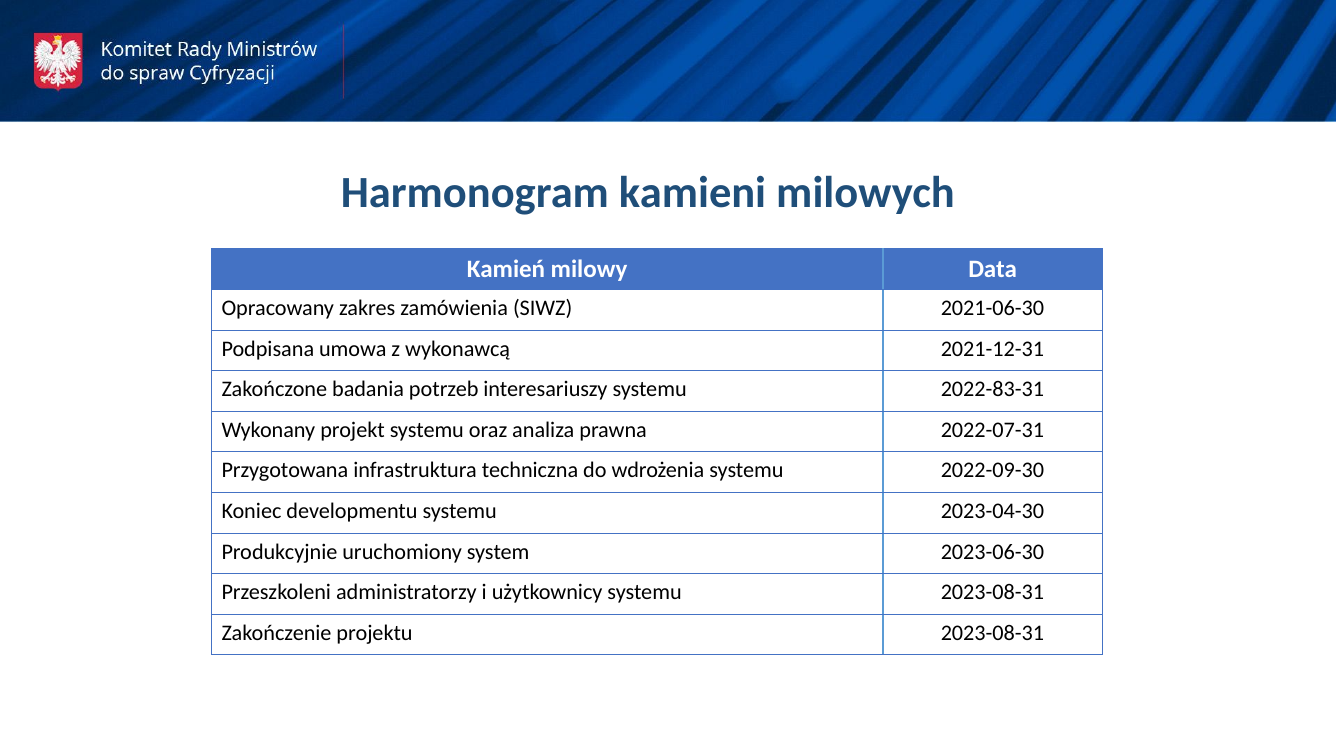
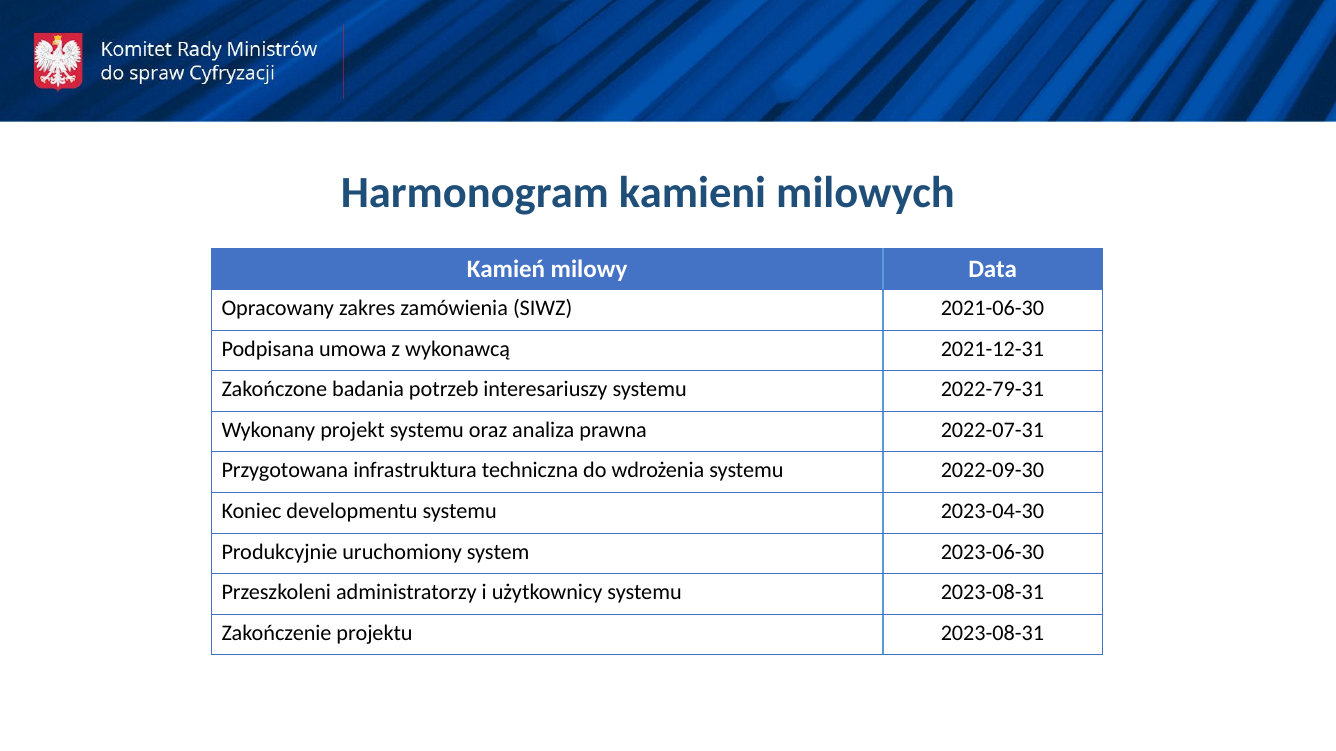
2022-83-31: 2022-83-31 -> 2022-79-31
